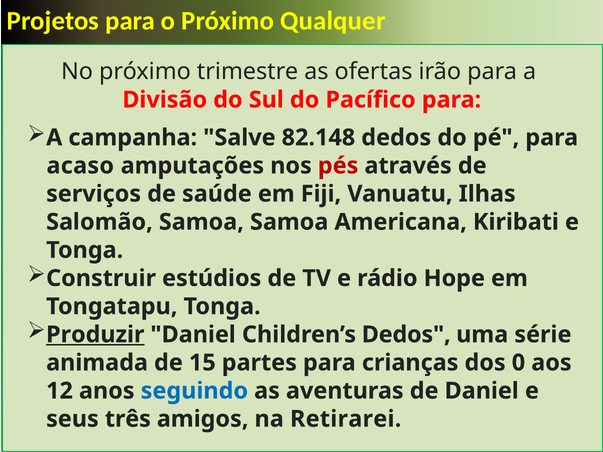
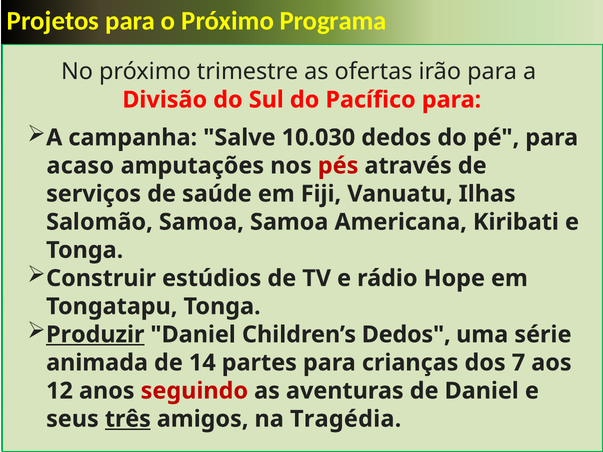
Qualquer: Qualquer -> Programa
82.148: 82.148 -> 10.030
15: 15 -> 14
0: 0 -> 7
seguindo colour: blue -> red
três underline: none -> present
Retirarei: Retirarei -> Tragédia
